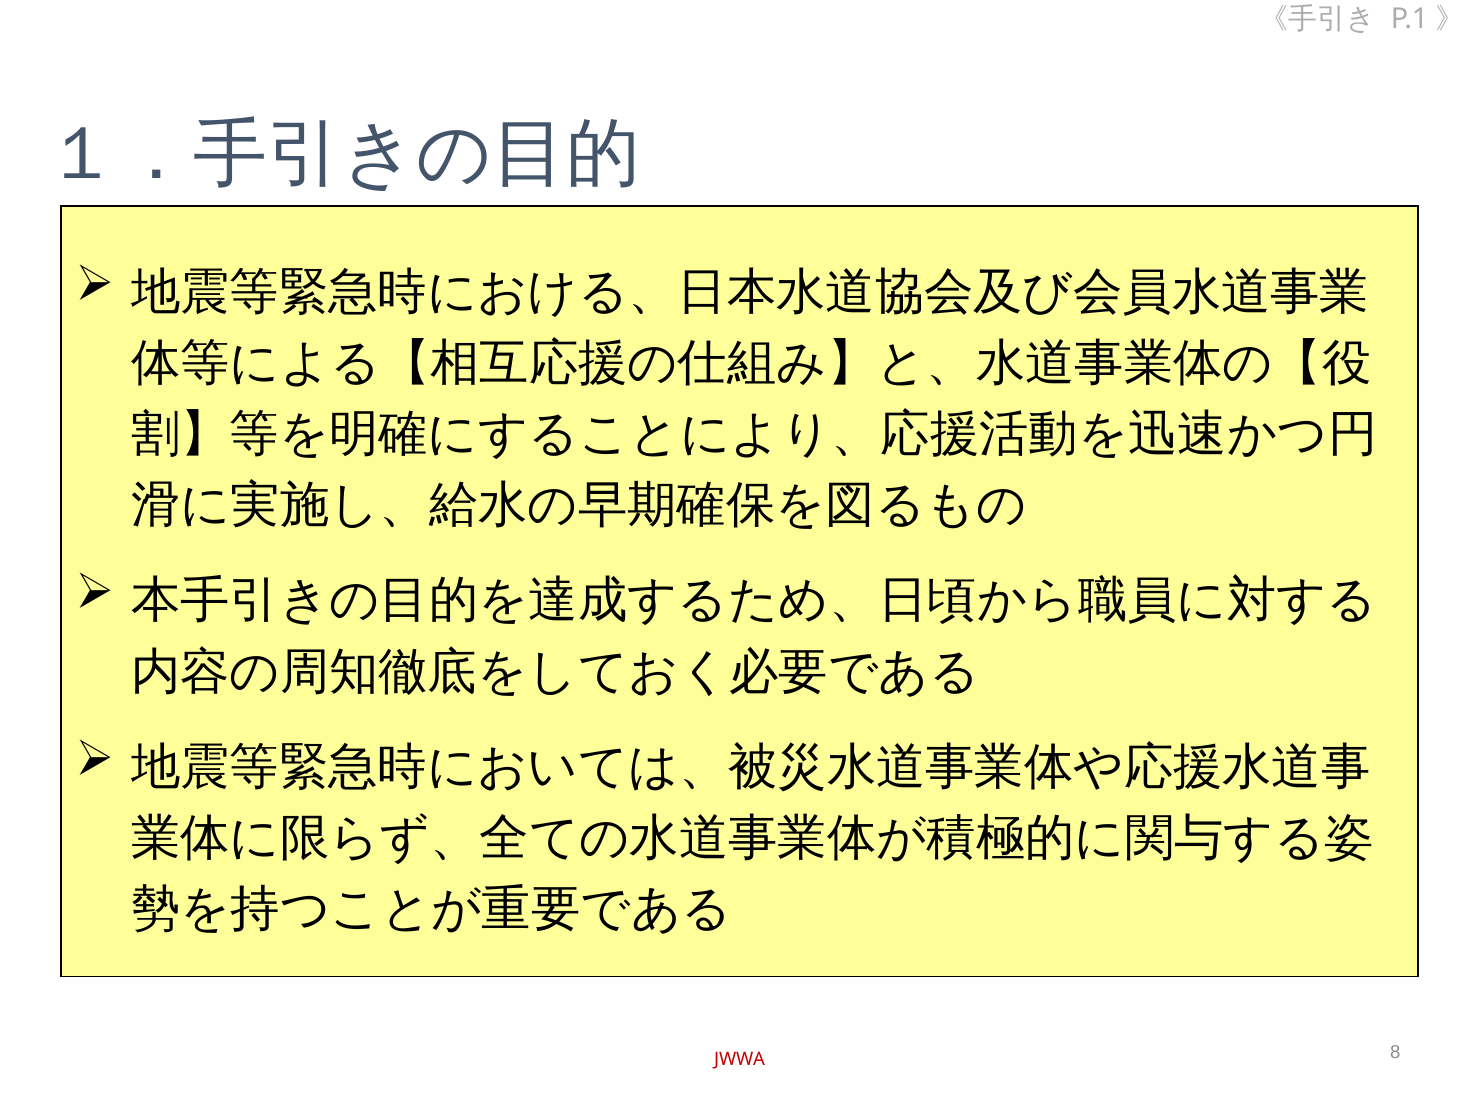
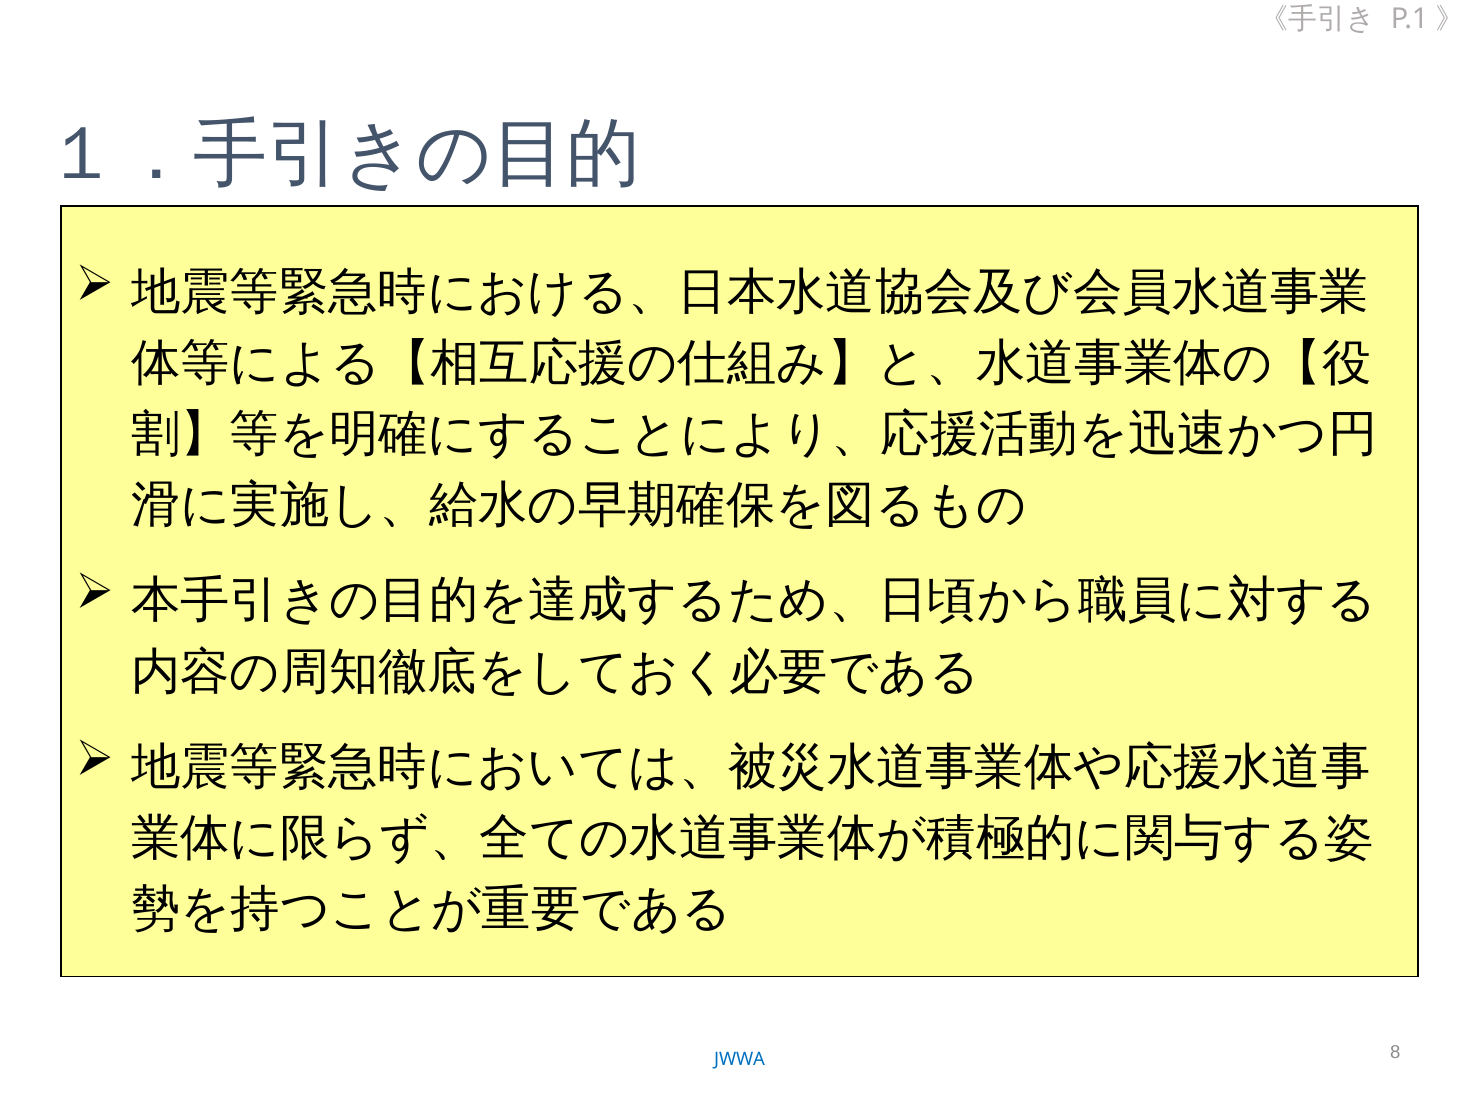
JWWA colour: red -> blue
